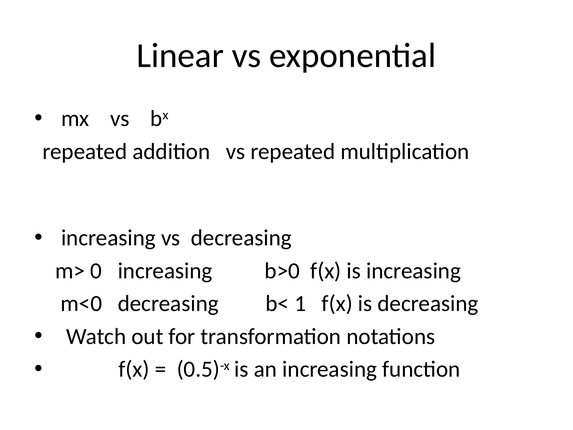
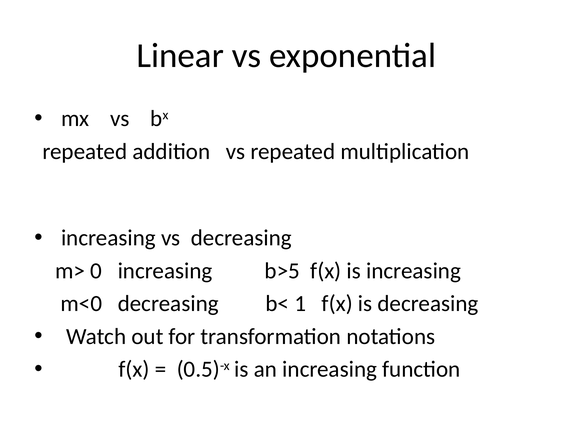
b>0: b>0 -> b>5
